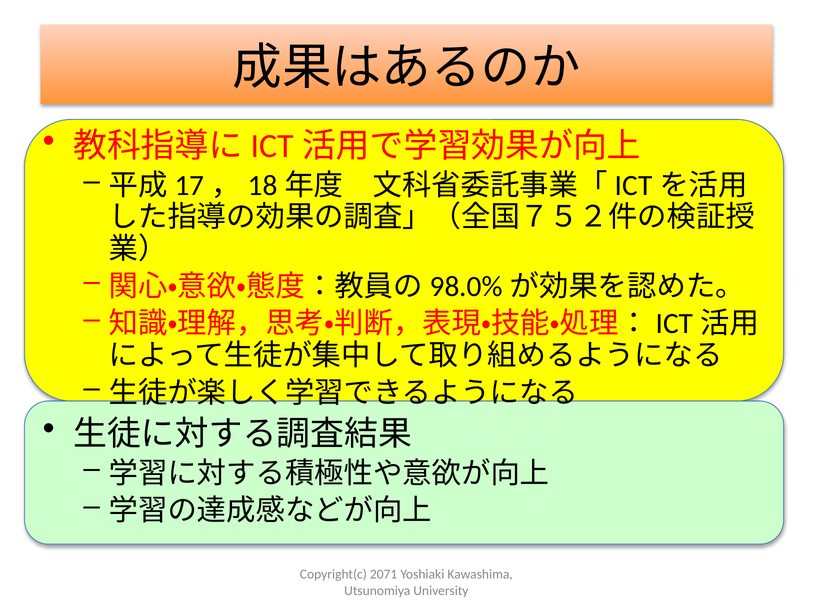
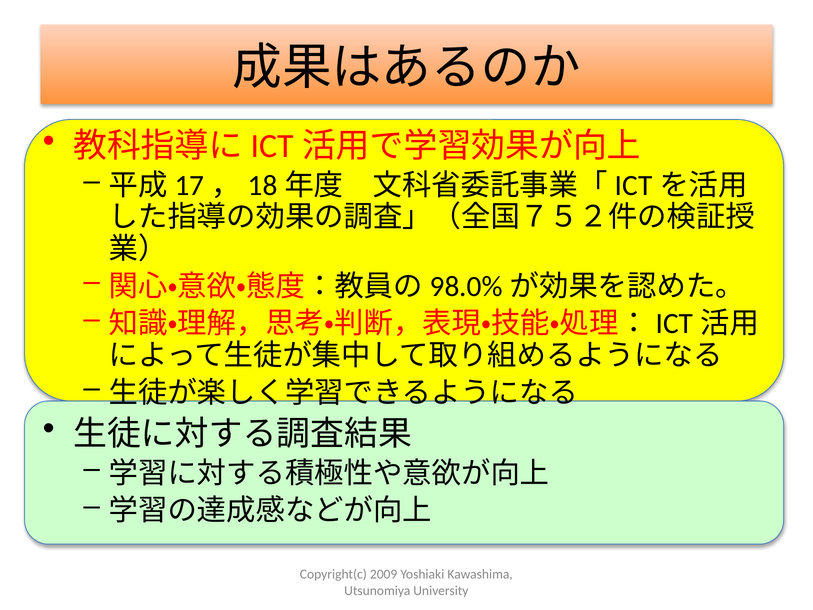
2071: 2071 -> 2009
